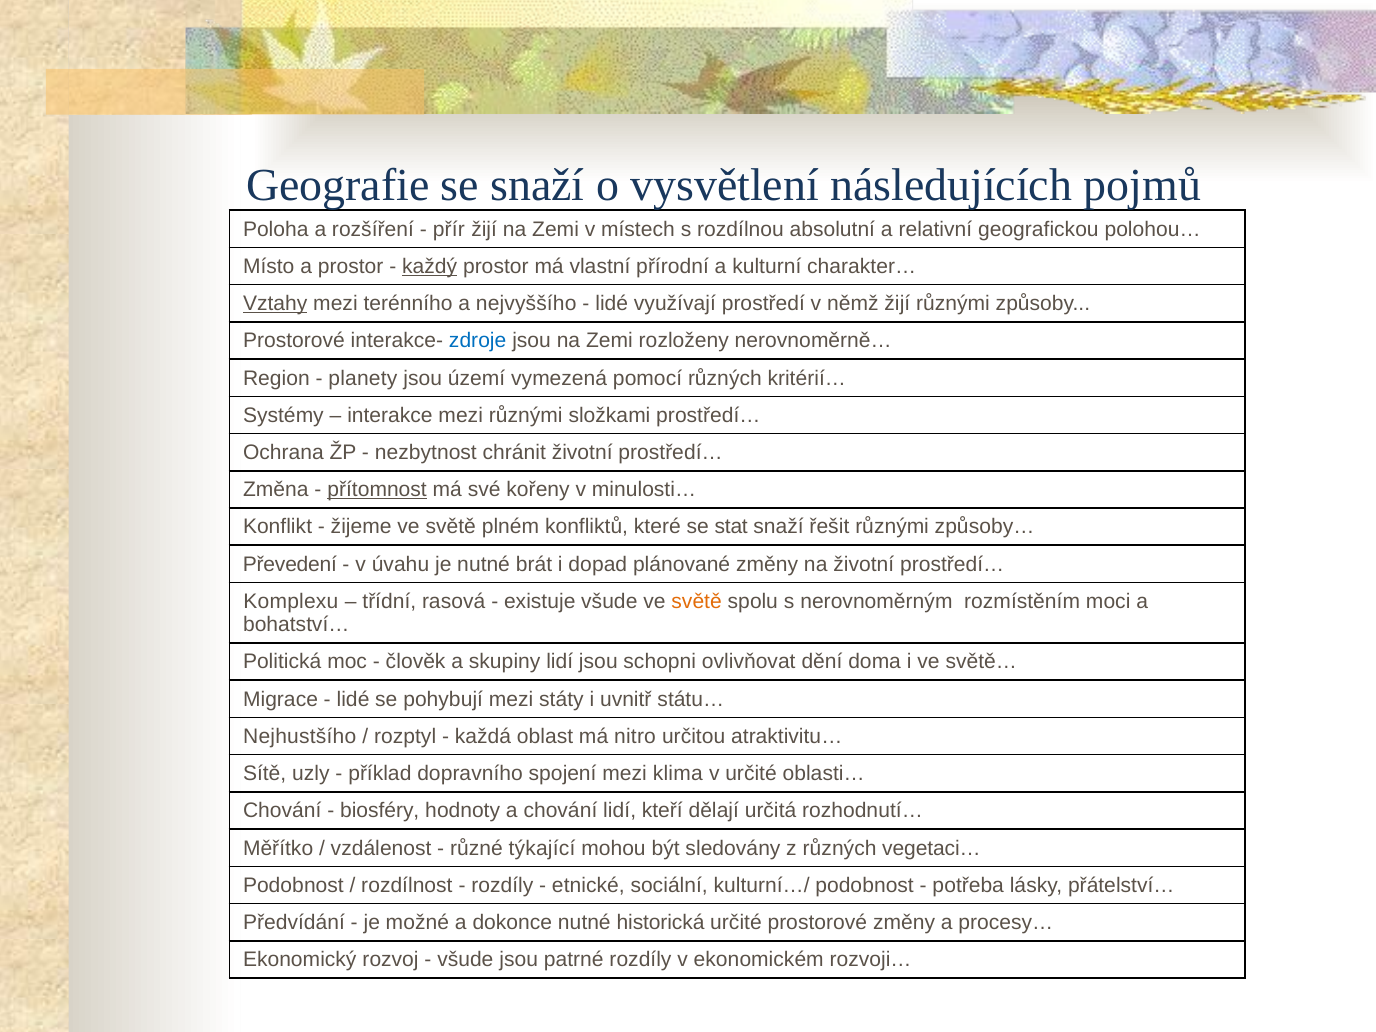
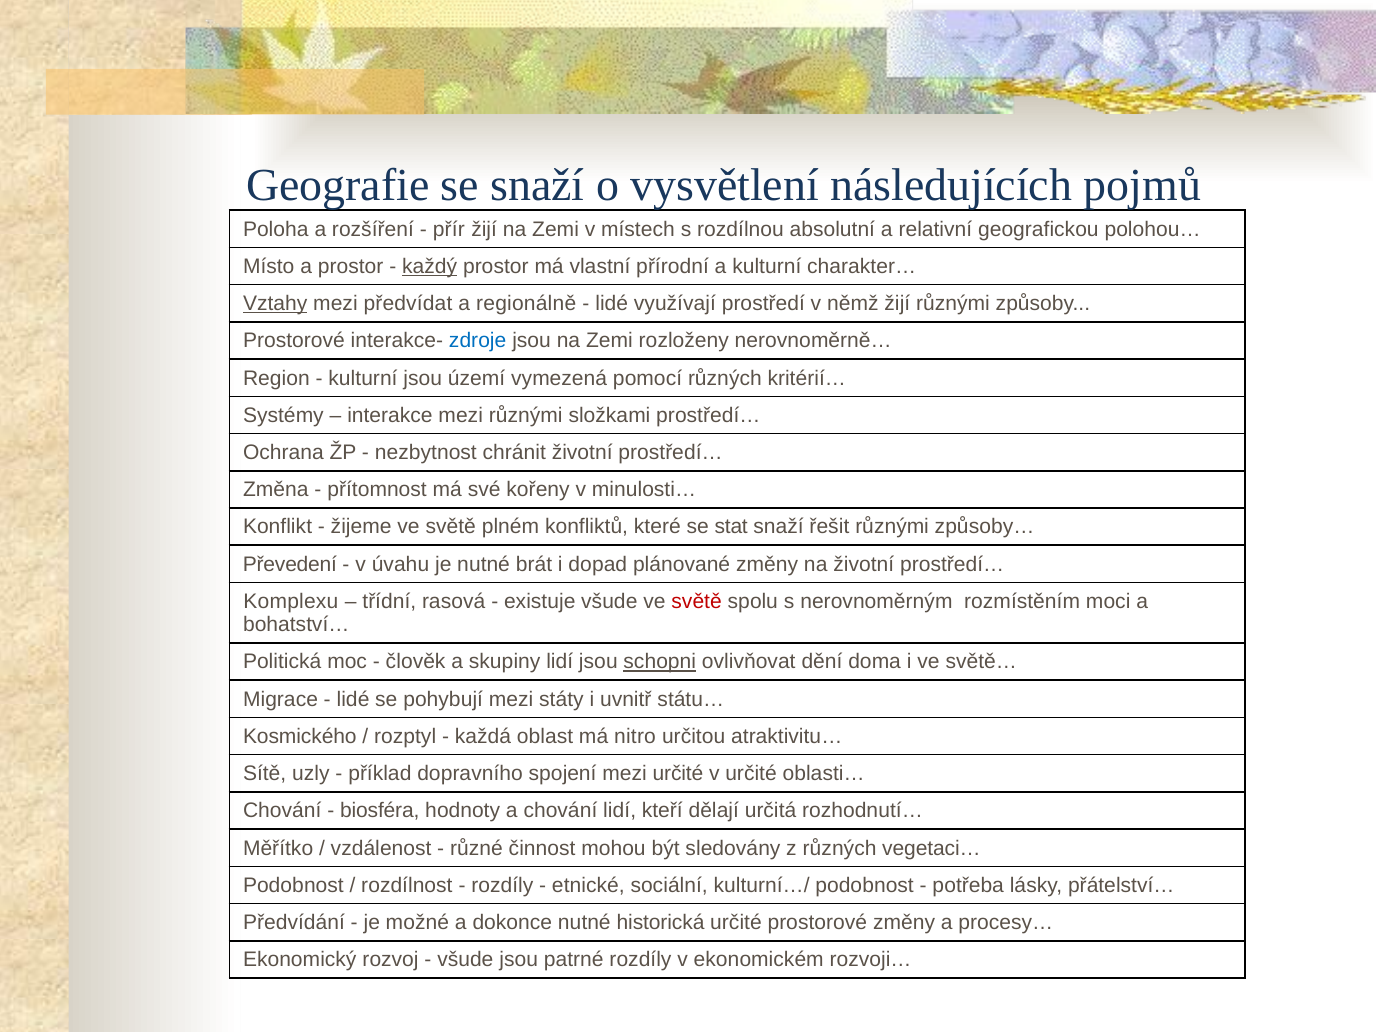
terénního: terénního -> předvídat
nejvyššího: nejvyššího -> regionálně
planety at (363, 378): planety -> kulturní
přítomnost underline: present -> none
světě at (697, 601) colour: orange -> red
schopni underline: none -> present
Nejhustšího: Nejhustšího -> Kosmického
mezi klima: klima -> určité
biosféry: biosféry -> biosféra
týkající: týkající -> činnost
